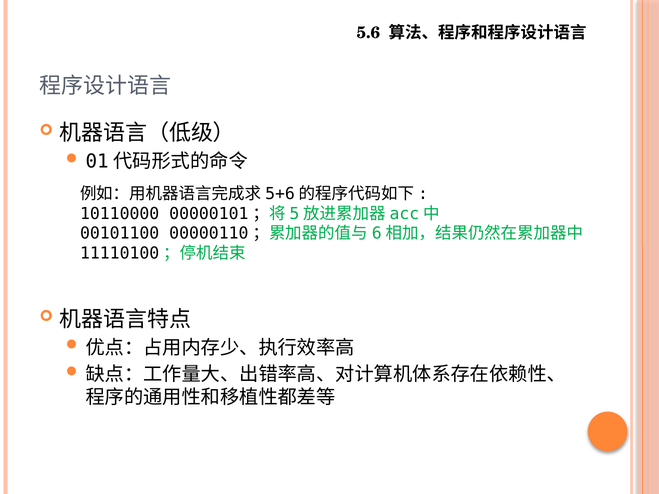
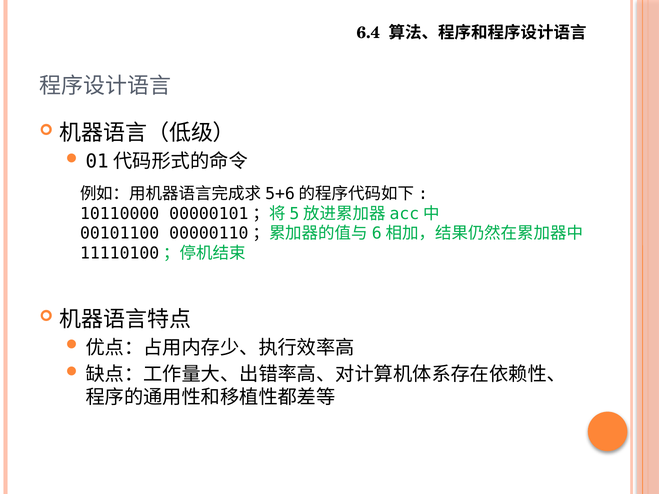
5.6: 5.6 -> 6.4
